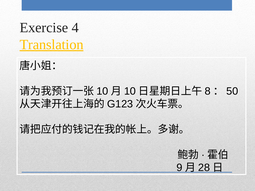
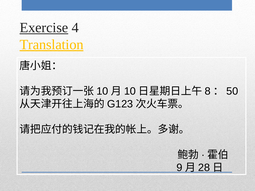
Exercise underline: none -> present
